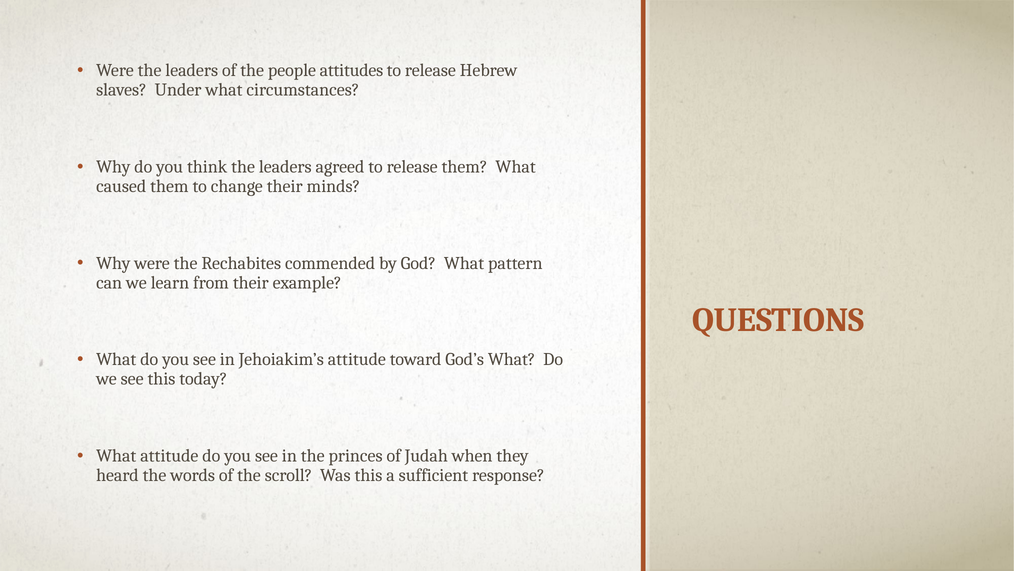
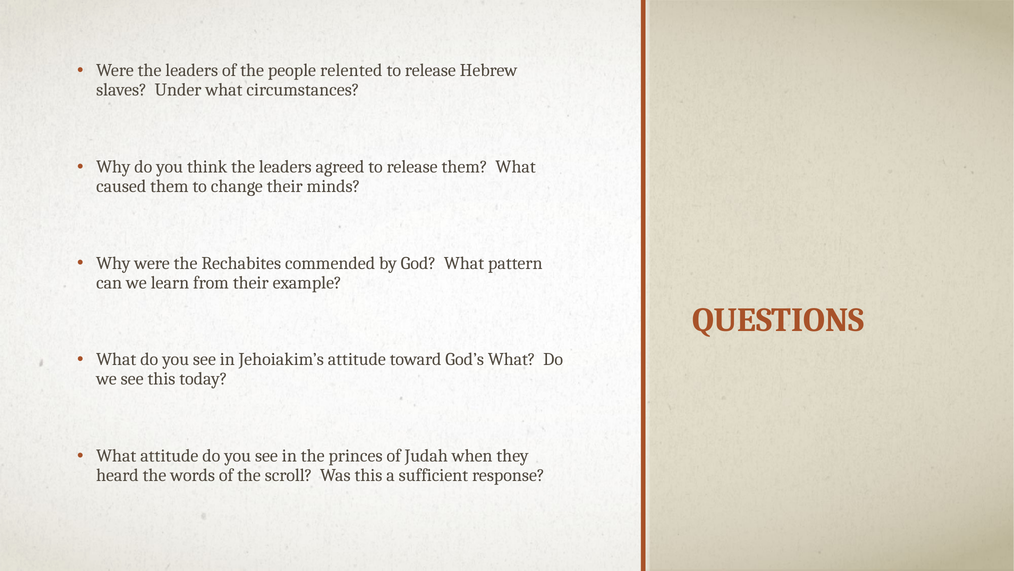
attitudes: attitudes -> relented
